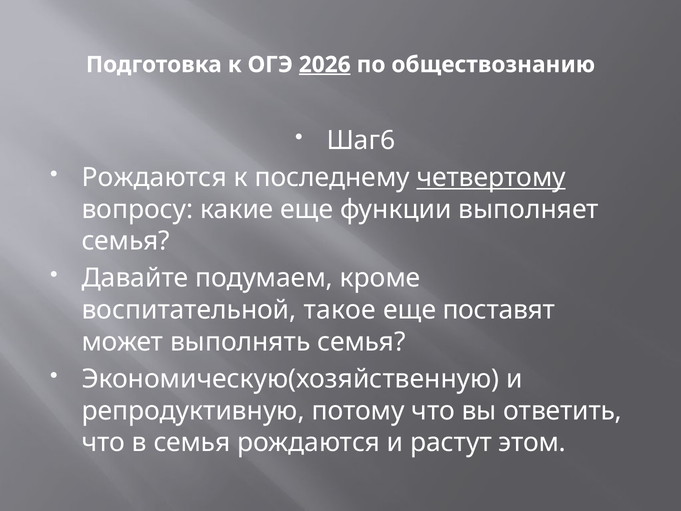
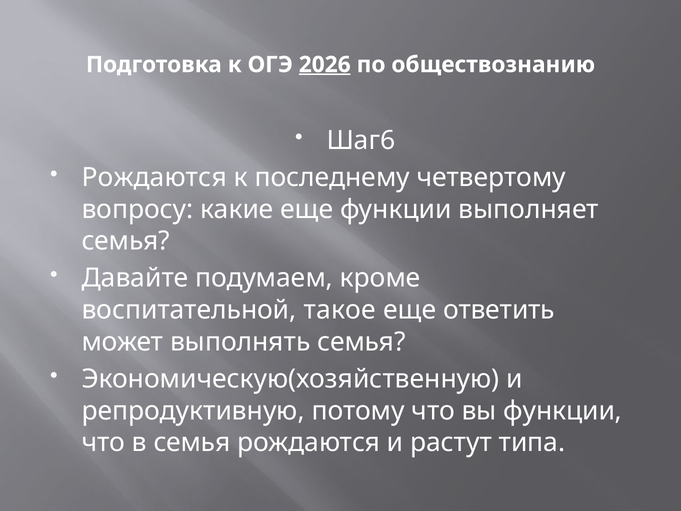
четвертому underline: present -> none
поставят: поставят -> ответить
вы ответить: ответить -> функции
этом: этом -> типа
